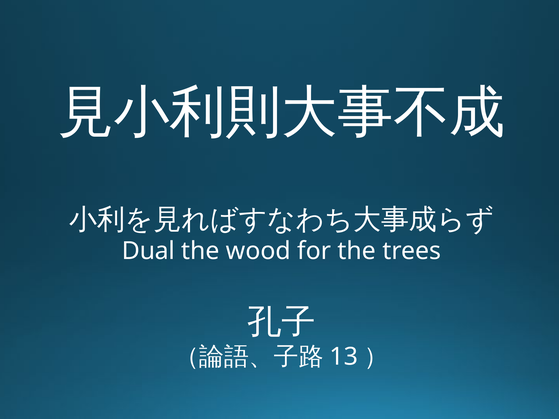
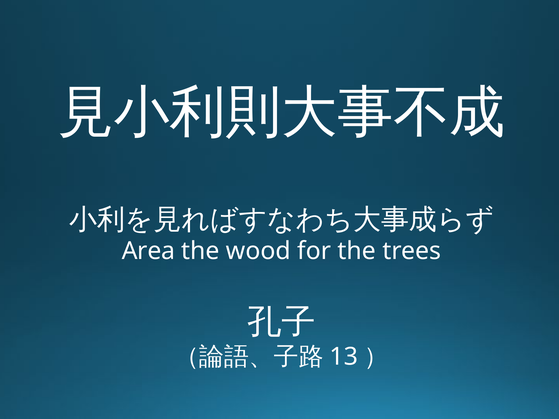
Dual: Dual -> Area
